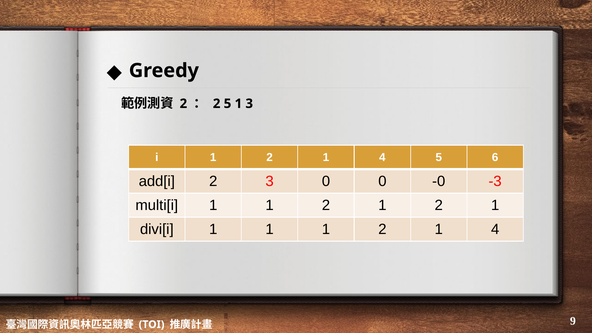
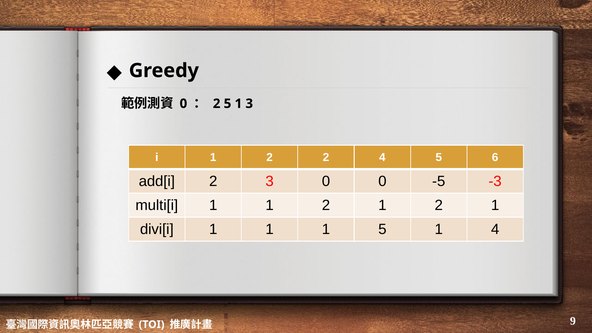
2 at (183, 104): 2 -> 0
i 1 2 1: 1 -> 2
-0: -0 -> -5
1 1 1 2: 2 -> 5
